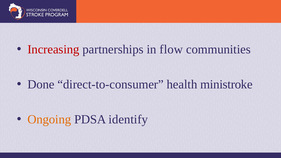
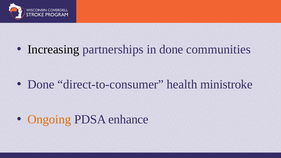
Increasing colour: red -> black
in flow: flow -> done
identify: identify -> enhance
